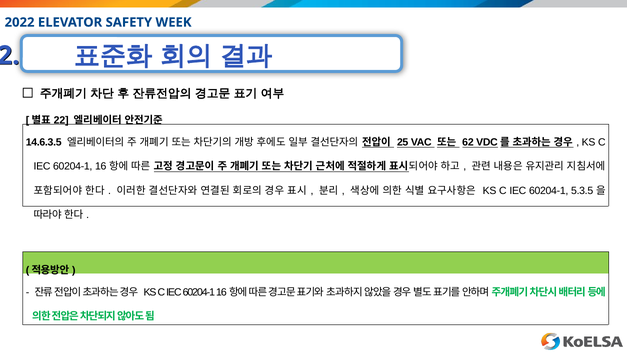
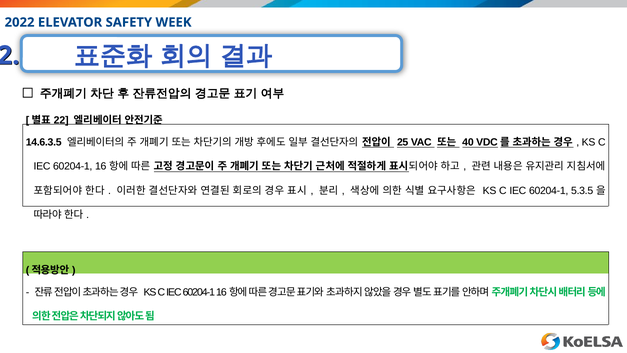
62: 62 -> 40
